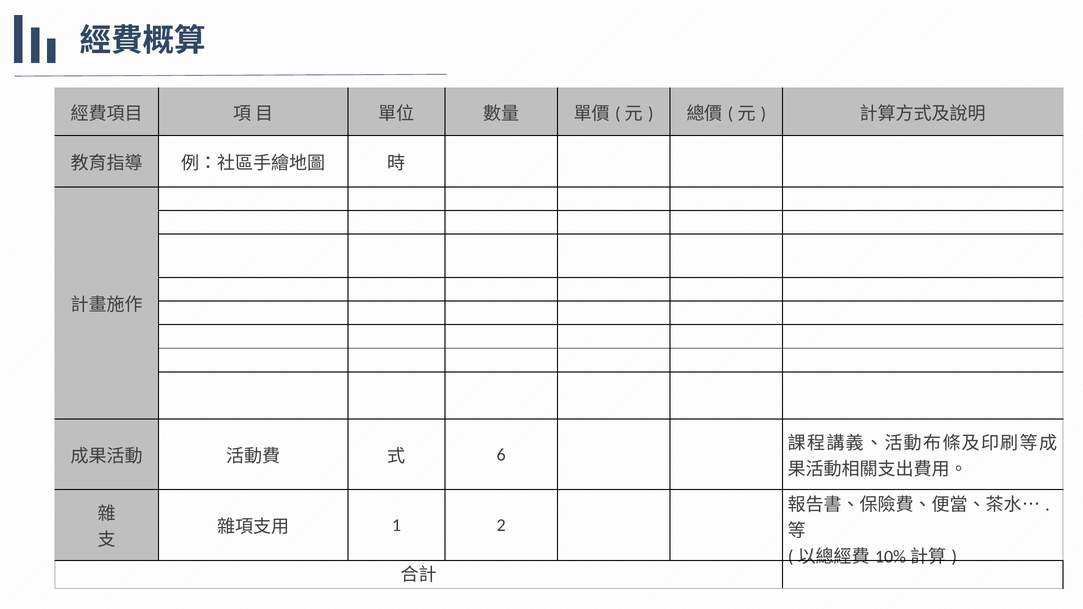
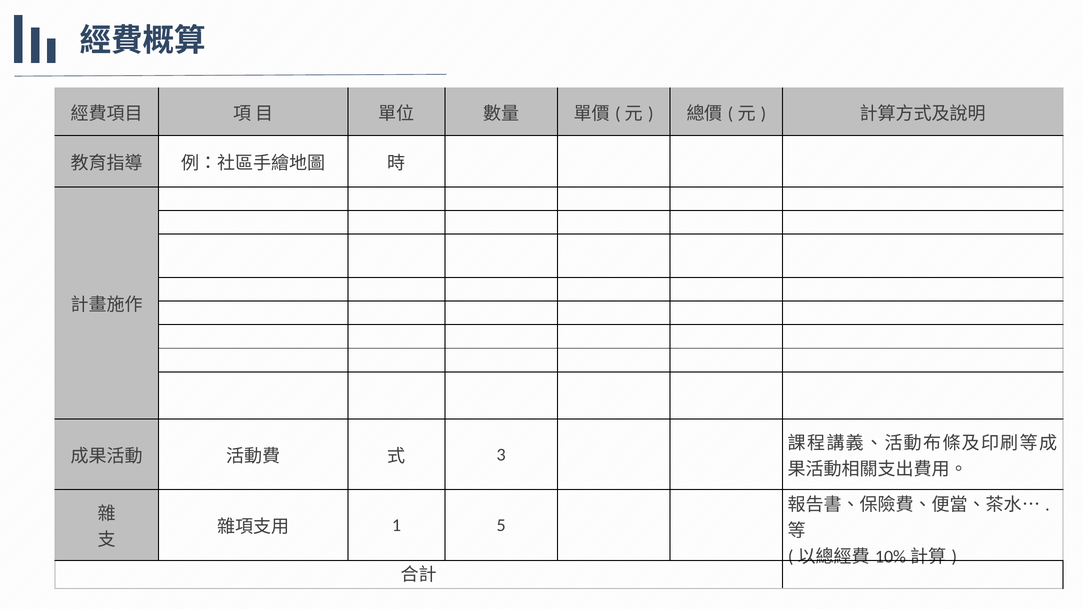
6: 6 -> 3
2: 2 -> 5
